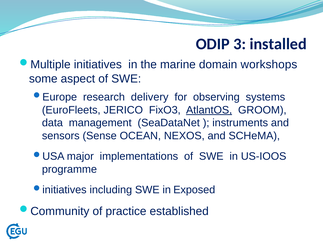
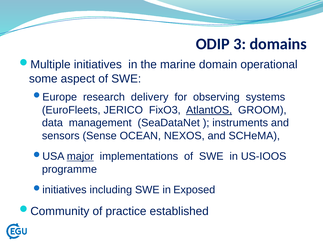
installed: installed -> domains
workshops: workshops -> operational
major underline: none -> present
